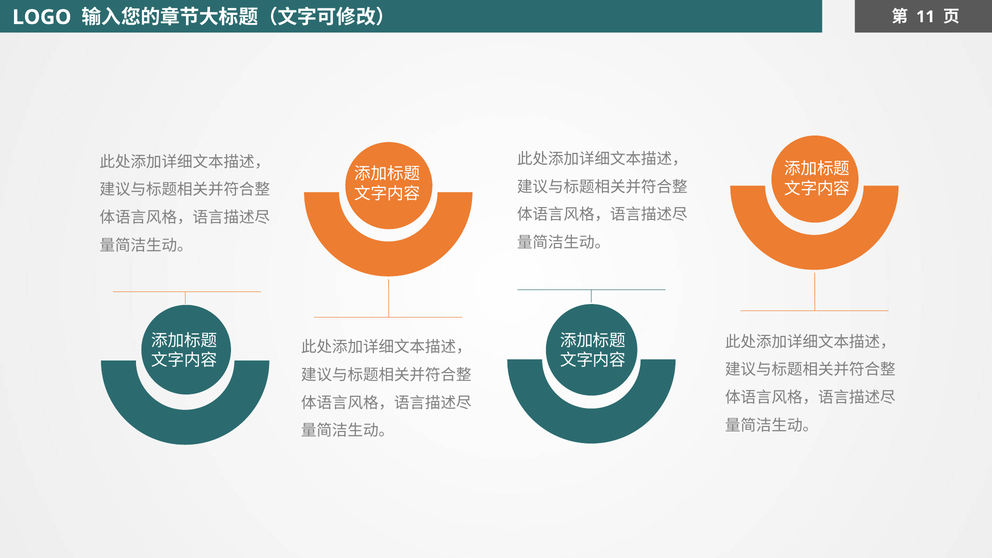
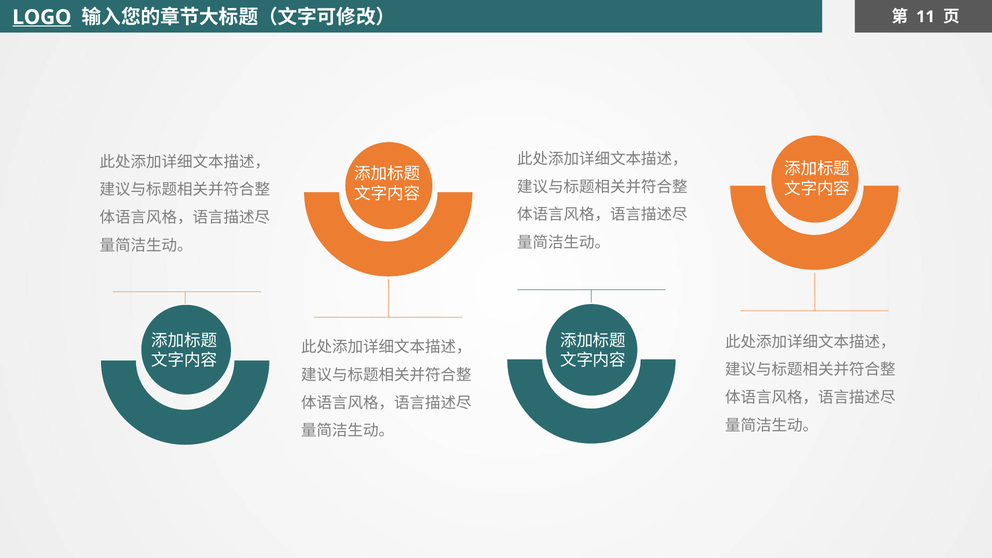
LOGO underline: none -> present
